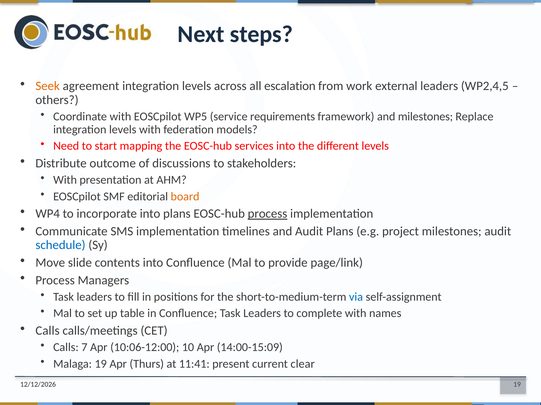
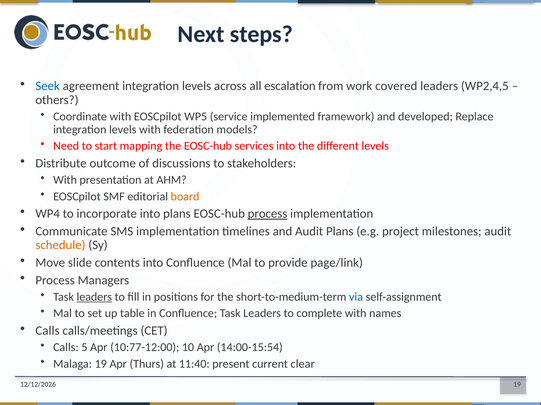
Seek colour: orange -> blue
external: external -> covered
requirements: requirements -> implemented
and milestones: milestones -> developed
schedule colour: blue -> orange
leaders at (94, 297) underline: none -> present
7: 7 -> 5
10:06-12:00: 10:06-12:00 -> 10:77-12:00
14:00-15:09: 14:00-15:09 -> 14:00-15:54
11:41: 11:41 -> 11:40
